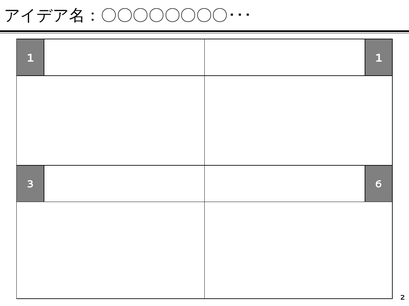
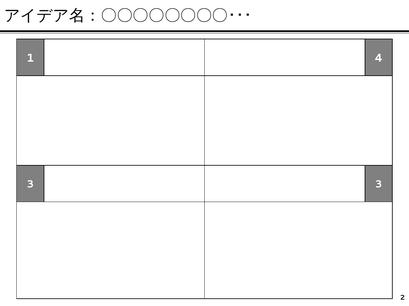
1 1: 1 -> 4
3 6: 6 -> 3
